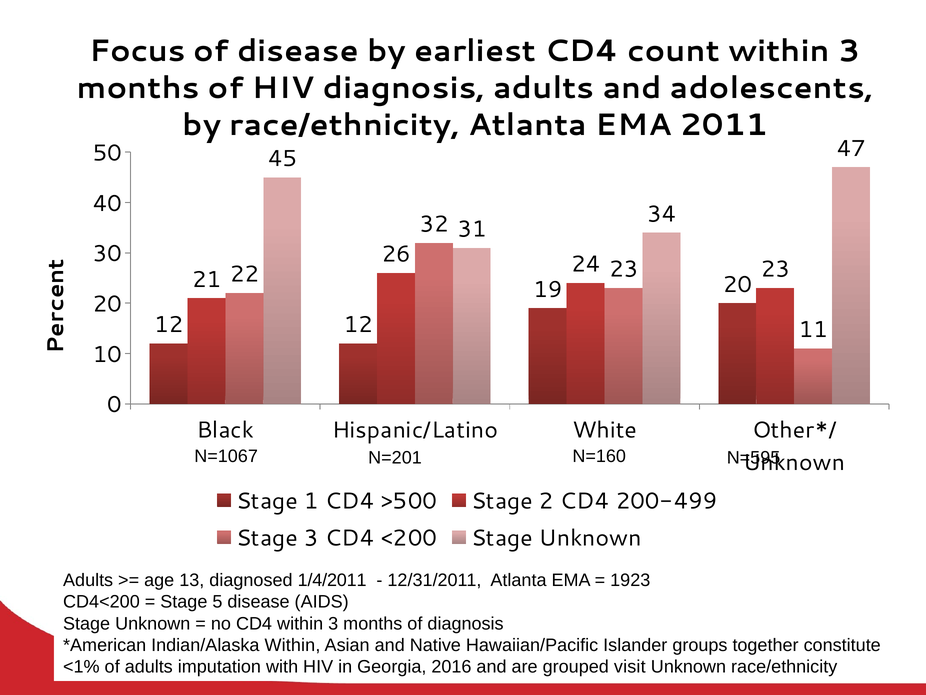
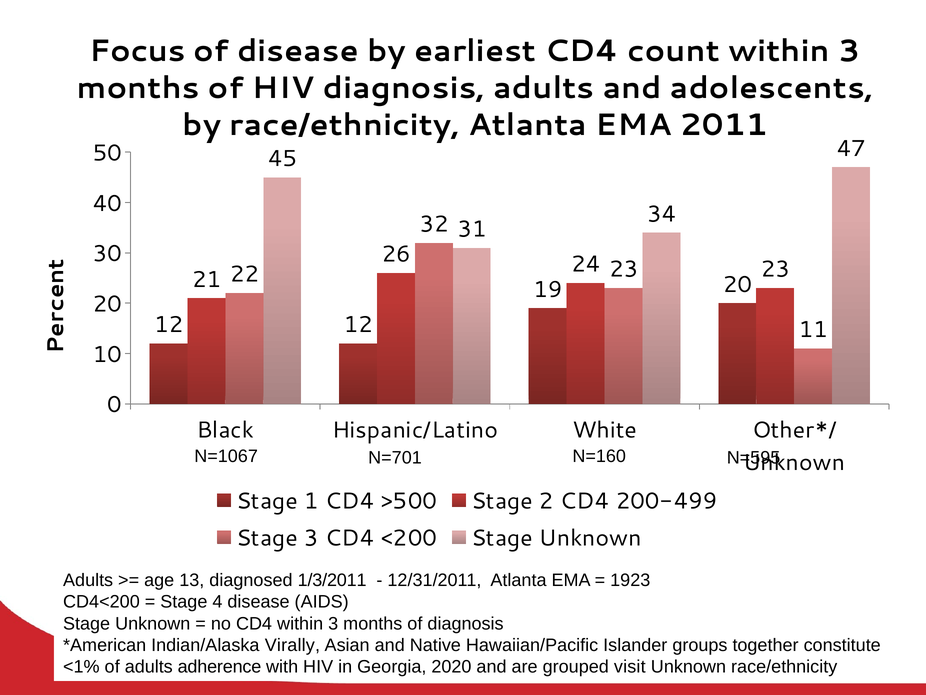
N=201: N=201 -> N=701
1/4/2011: 1/4/2011 -> 1/3/2011
5: 5 -> 4
Indian/Alaska Within: Within -> Virally
imputation: imputation -> adherence
2016: 2016 -> 2020
